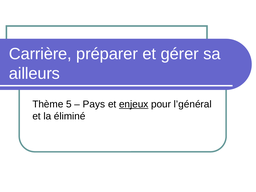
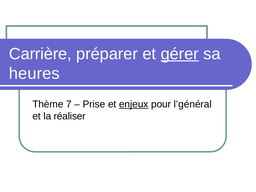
gérer underline: none -> present
ailleurs: ailleurs -> heures
5: 5 -> 7
Pays: Pays -> Prise
éliminé: éliminé -> réaliser
